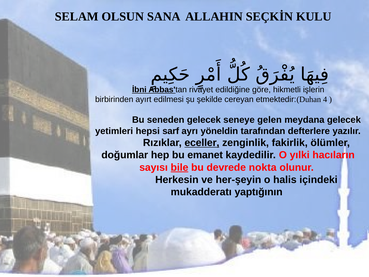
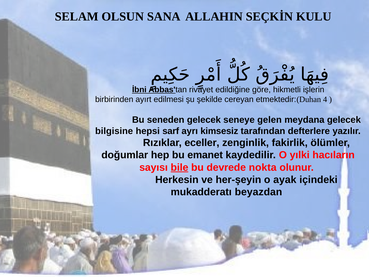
yetimleri: yetimleri -> bilgisine
yöneldin: yöneldin -> kimsesiz
eceller underline: present -> none
halis: halis -> ayak
yaptığının: yaptığının -> beyazdan
